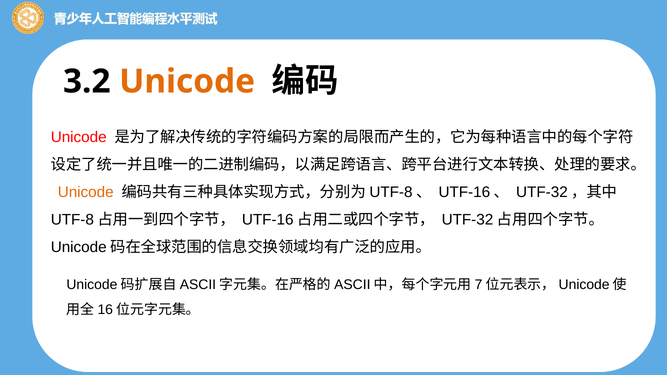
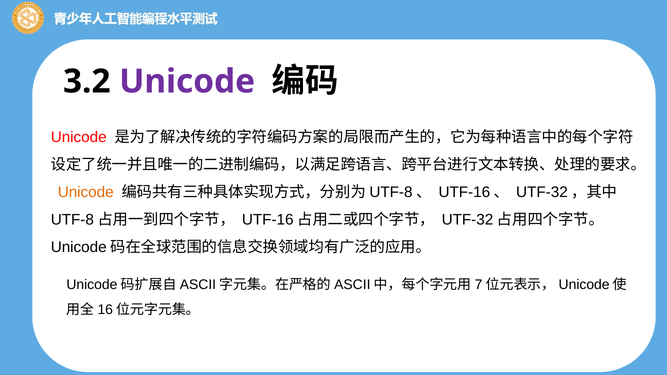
Unicode at (187, 82) colour: orange -> purple
